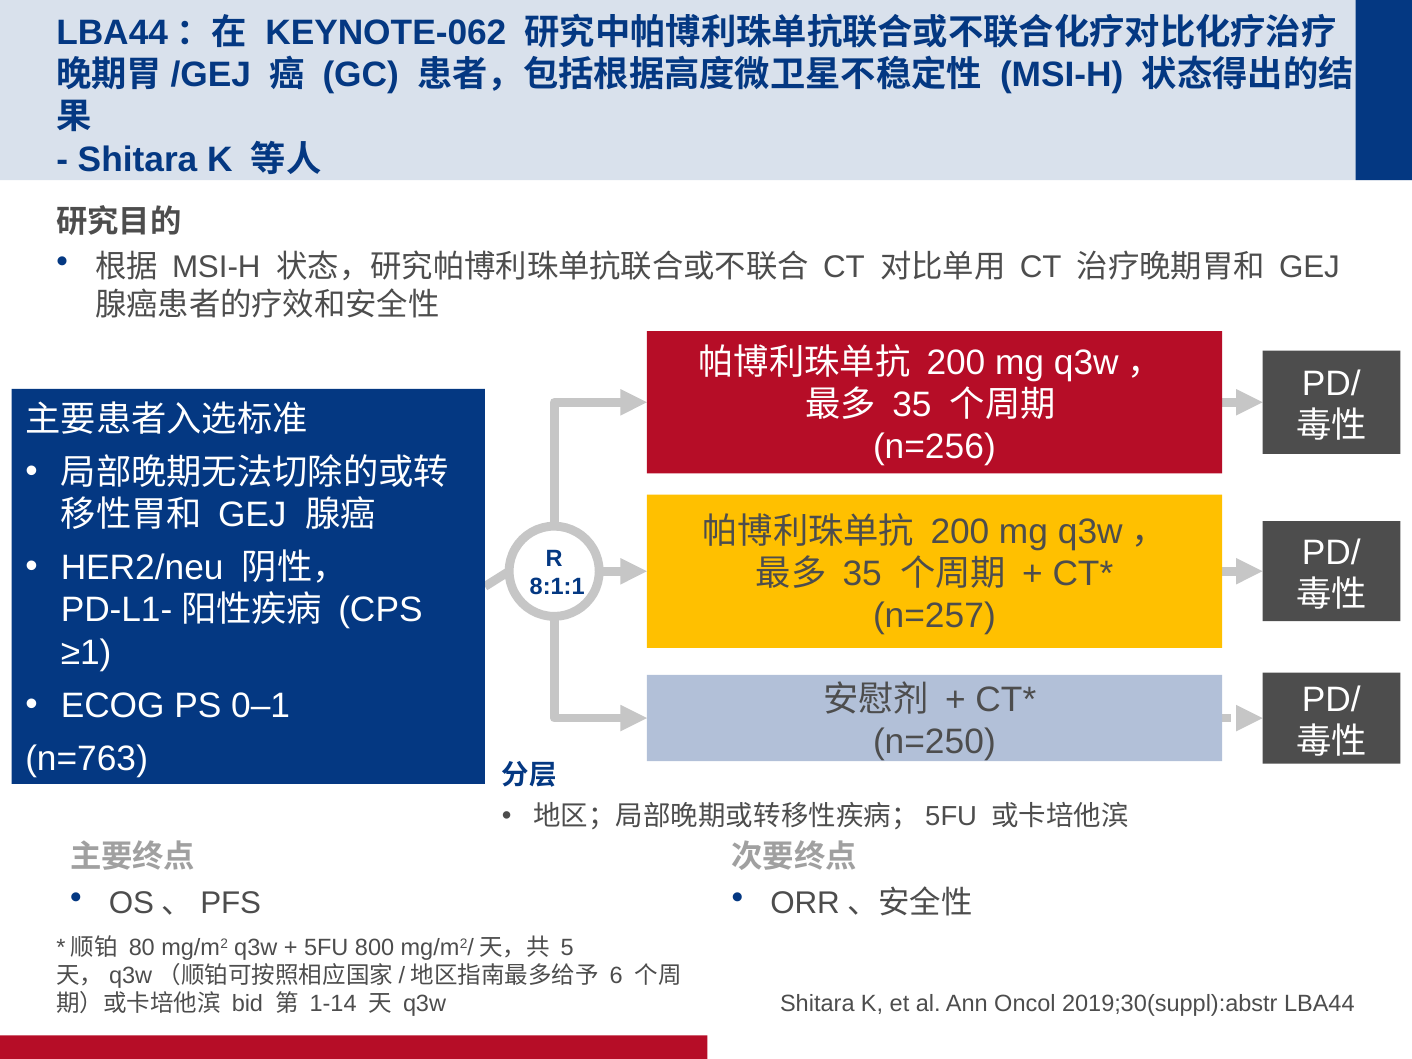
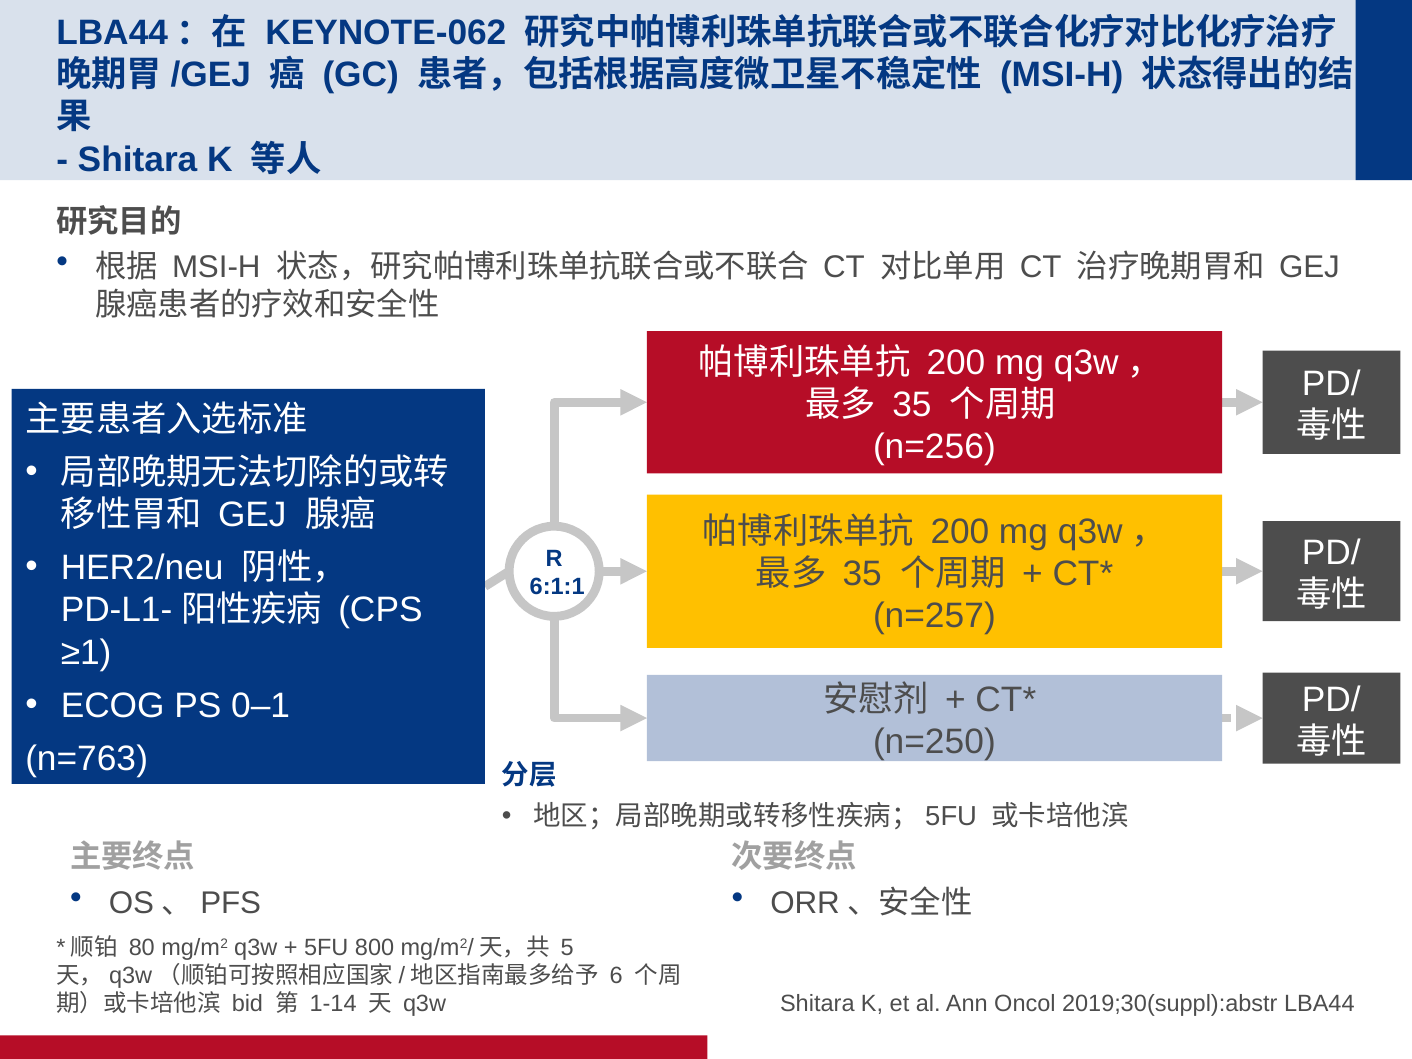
8:1:1: 8:1:1 -> 6:1:1
